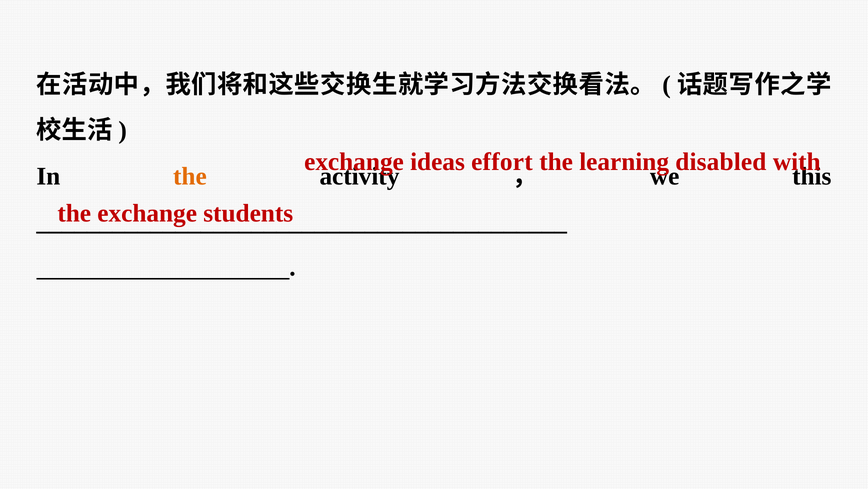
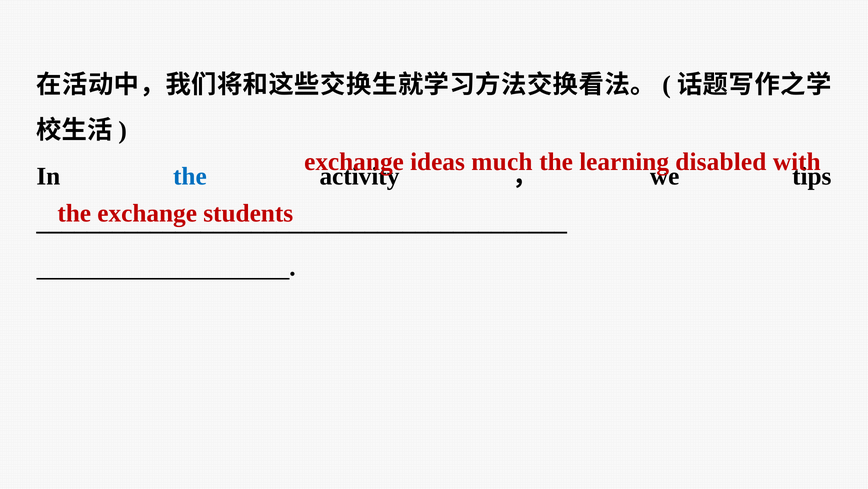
effort: effort -> much
the at (190, 176) colour: orange -> blue
this: this -> tips
